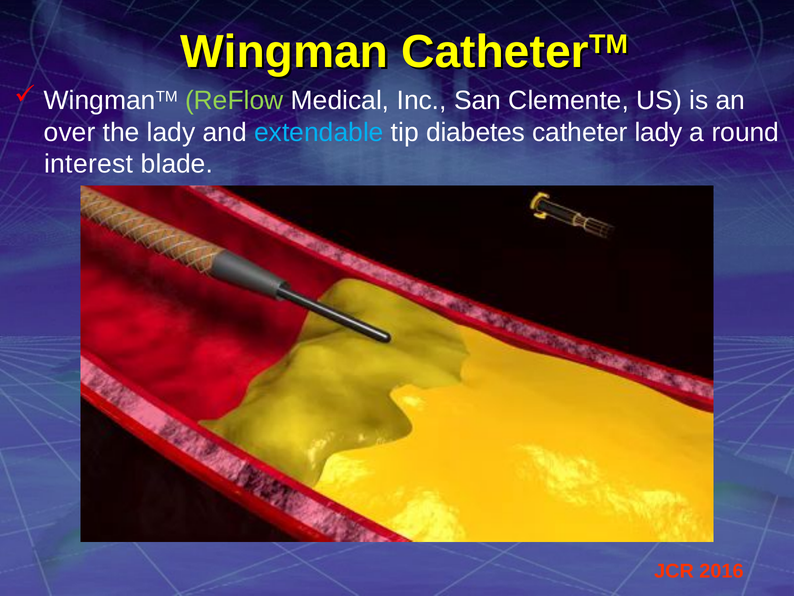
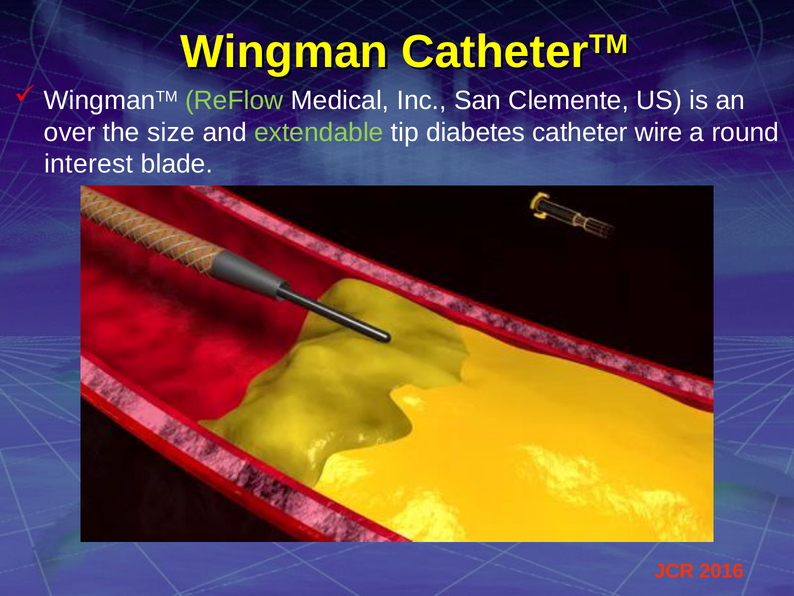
the lady: lady -> size
extendable colour: light blue -> light green
catheter lady: lady -> wire
